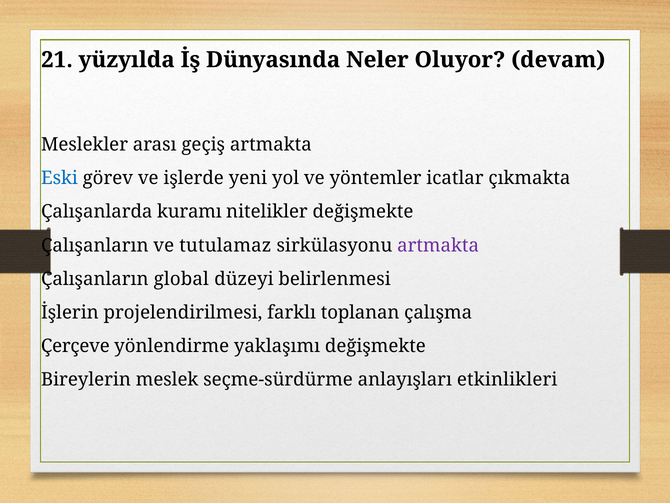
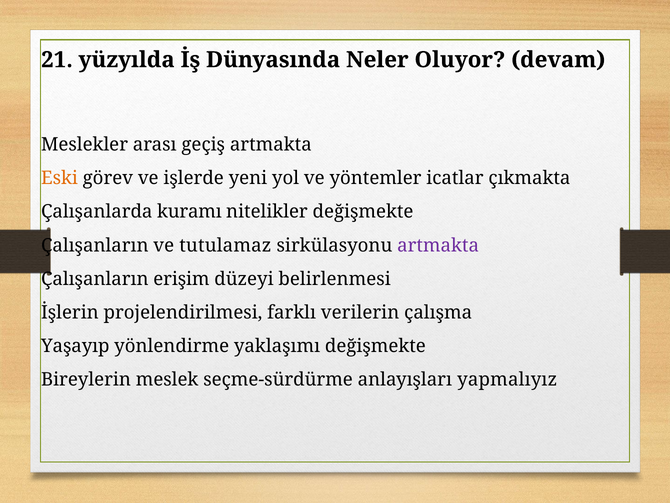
Eski colour: blue -> orange
global: global -> erişim
toplanan: toplanan -> verilerin
Çerçeve: Çerçeve -> Yaşayıp
etkinlikleri: etkinlikleri -> yapmalıyız
